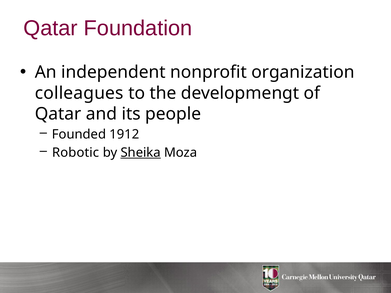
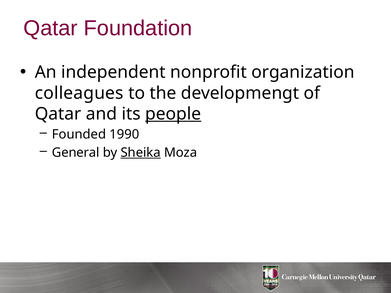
people underline: none -> present
1912: 1912 -> 1990
Robotic: Robotic -> General
